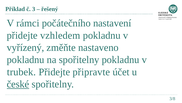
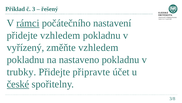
rámci underline: none -> present
změňte nastaveno: nastaveno -> vzhledem
na spořitelny: spořitelny -> nastaveno
trubek: trubek -> trubky
